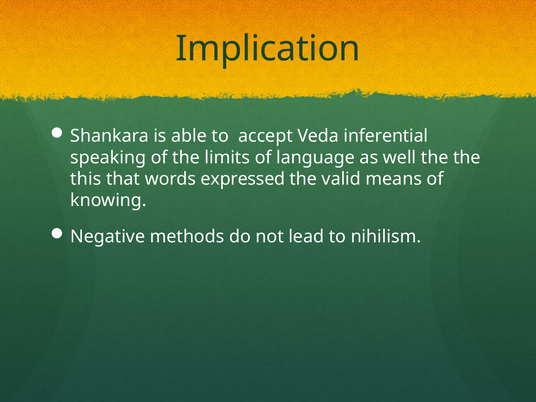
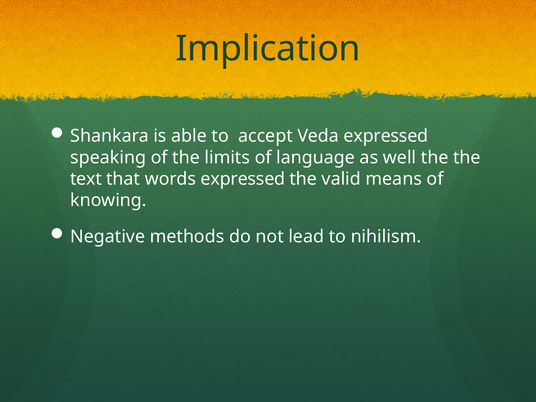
Veda inferential: inferential -> expressed
this: this -> text
